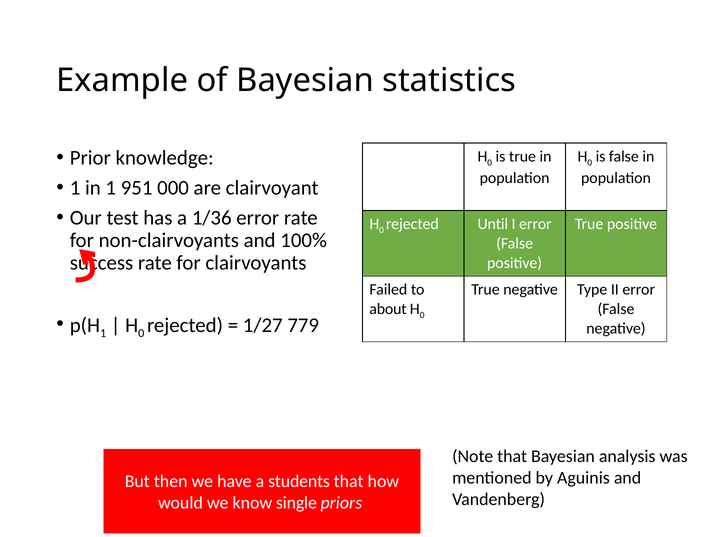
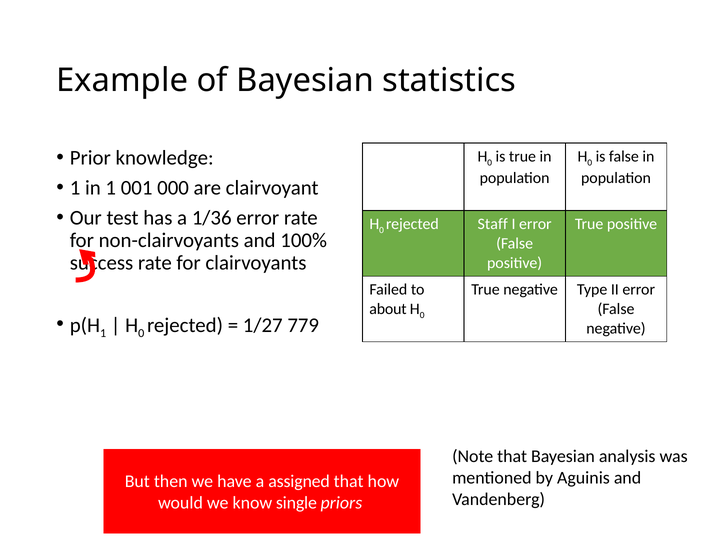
951: 951 -> 001
Until: Until -> Staff
students: students -> assigned
